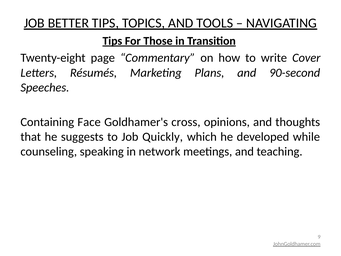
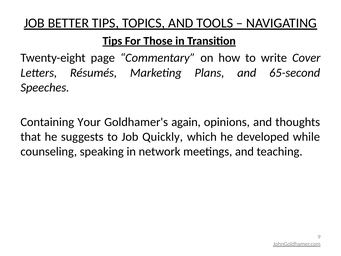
90-second: 90-second -> 65-second
Face: Face -> Your
cross: cross -> again
